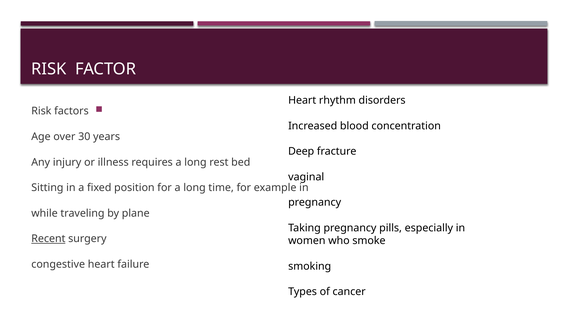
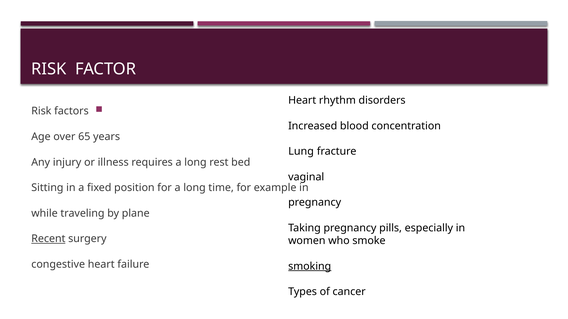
30: 30 -> 65
Deep: Deep -> Lung
smoking underline: none -> present
